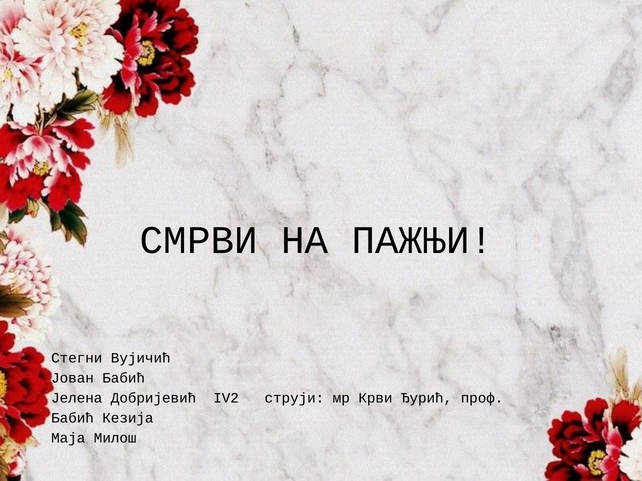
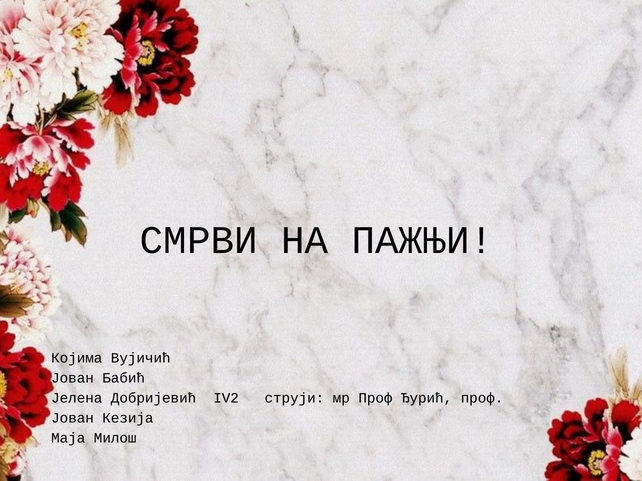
Стегни: Стегни -> Којима
мр Крви: Крви -> Проф
Бабић at (73, 418): Бабић -> Јован
